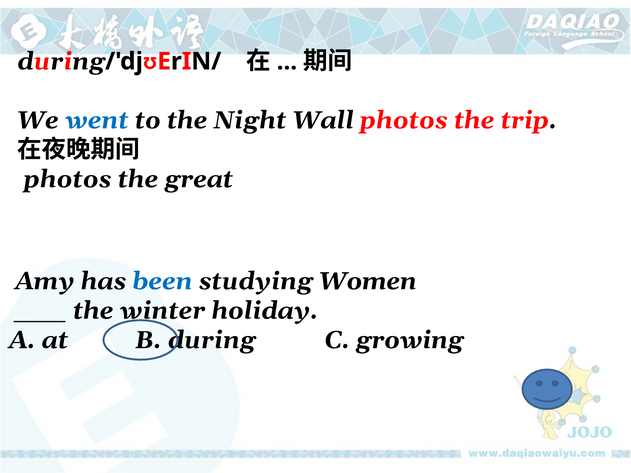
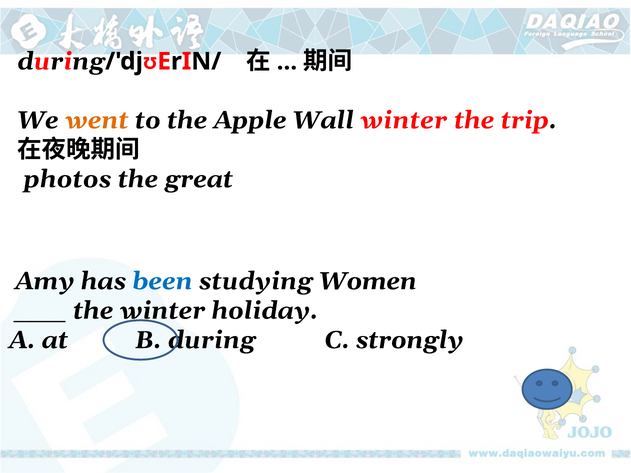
went colour: blue -> orange
Night: Night -> Apple
Wall photos: photos -> winter
growing: growing -> strongly
